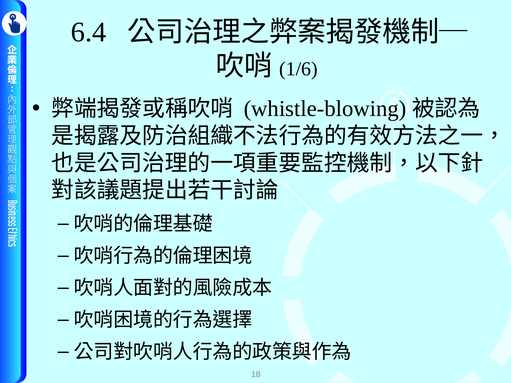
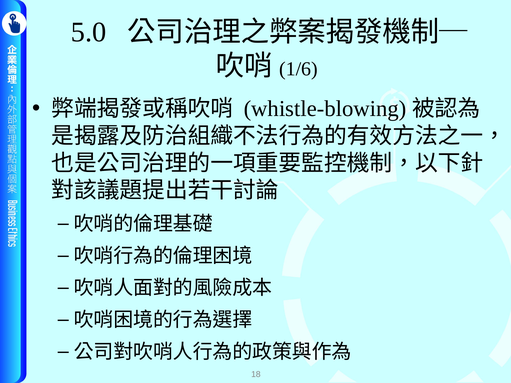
6.4: 6.4 -> 5.0
